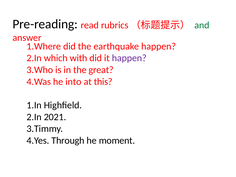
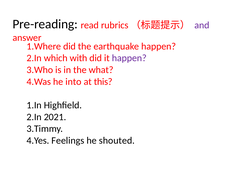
and colour: green -> purple
great: great -> what
Through: Through -> Feelings
moment: moment -> shouted
